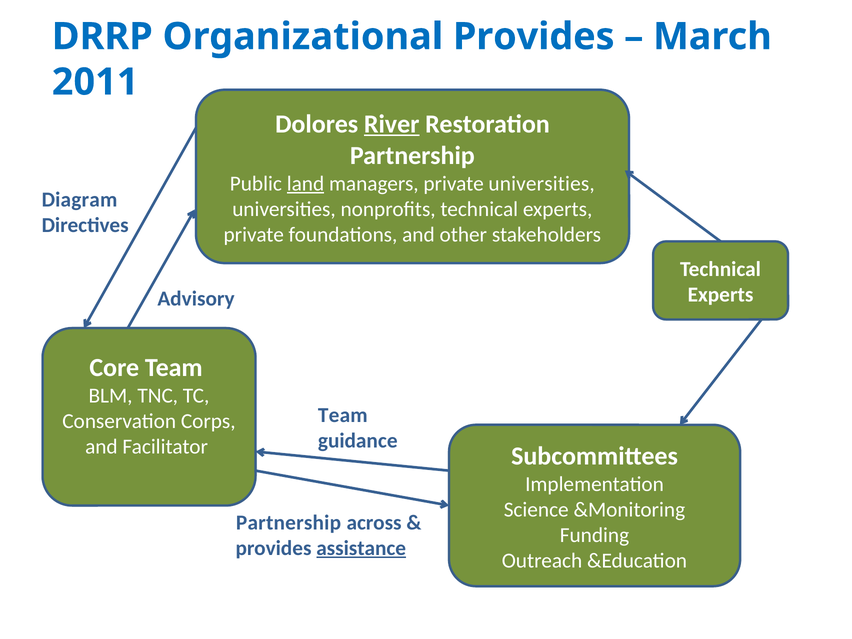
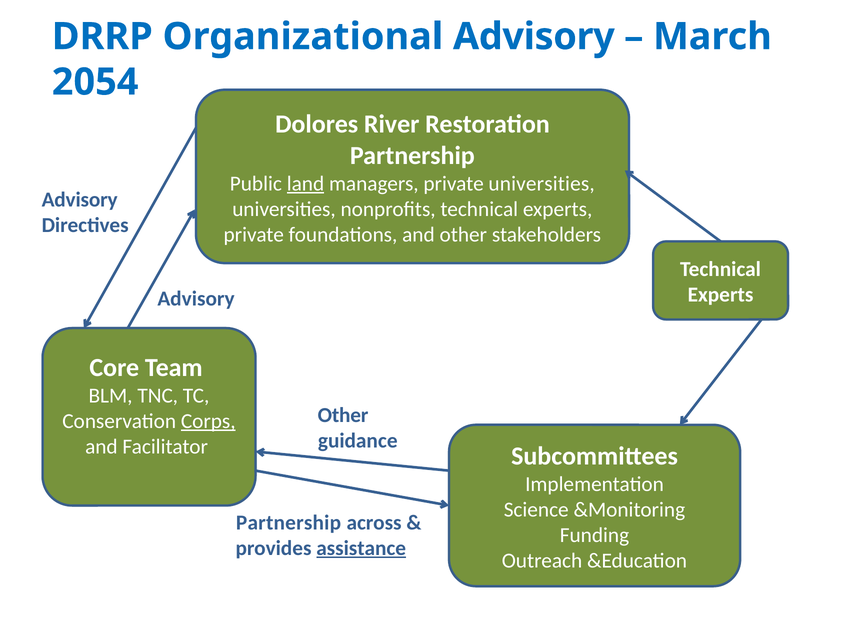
Organizational Provides: Provides -> Advisory
2011: 2011 -> 2054
River underline: present -> none
Diagram at (79, 200): Diagram -> Advisory
Team at (343, 415): Team -> Other
Corps underline: none -> present
